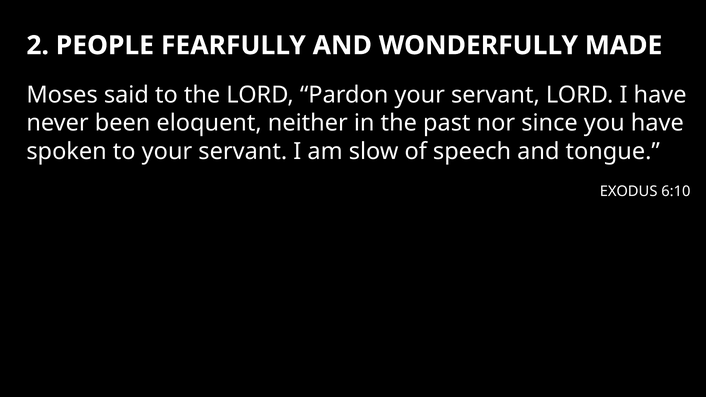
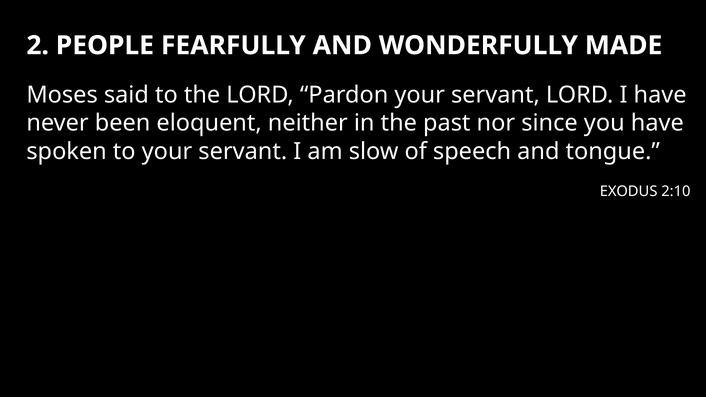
6:10: 6:10 -> 2:10
